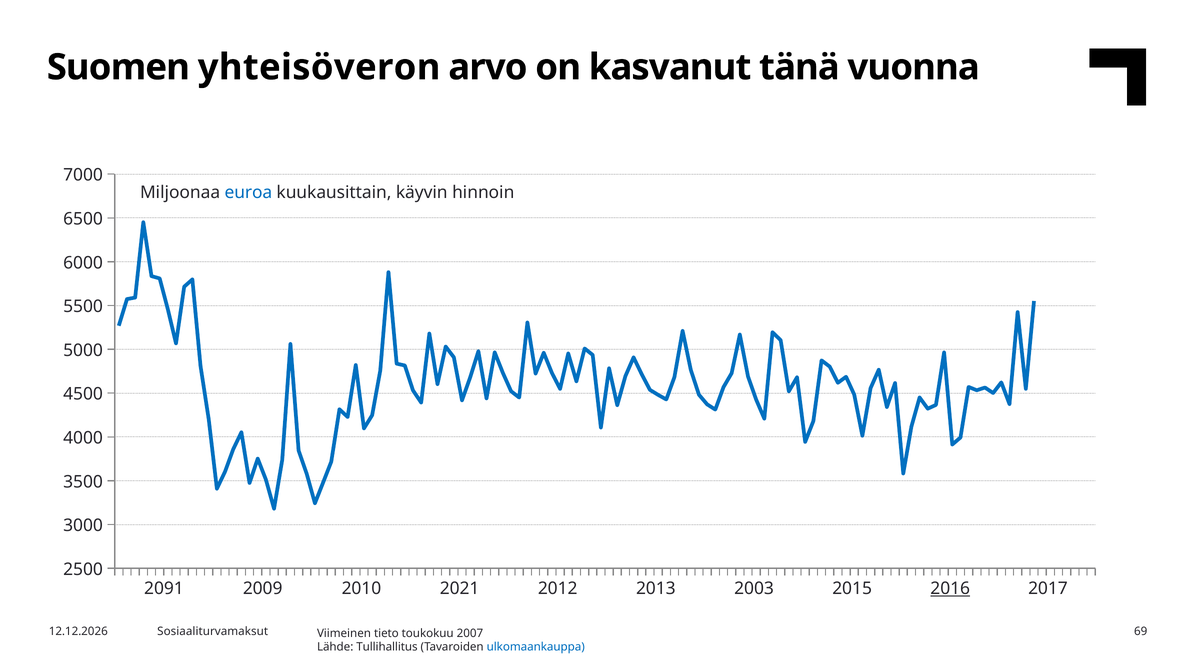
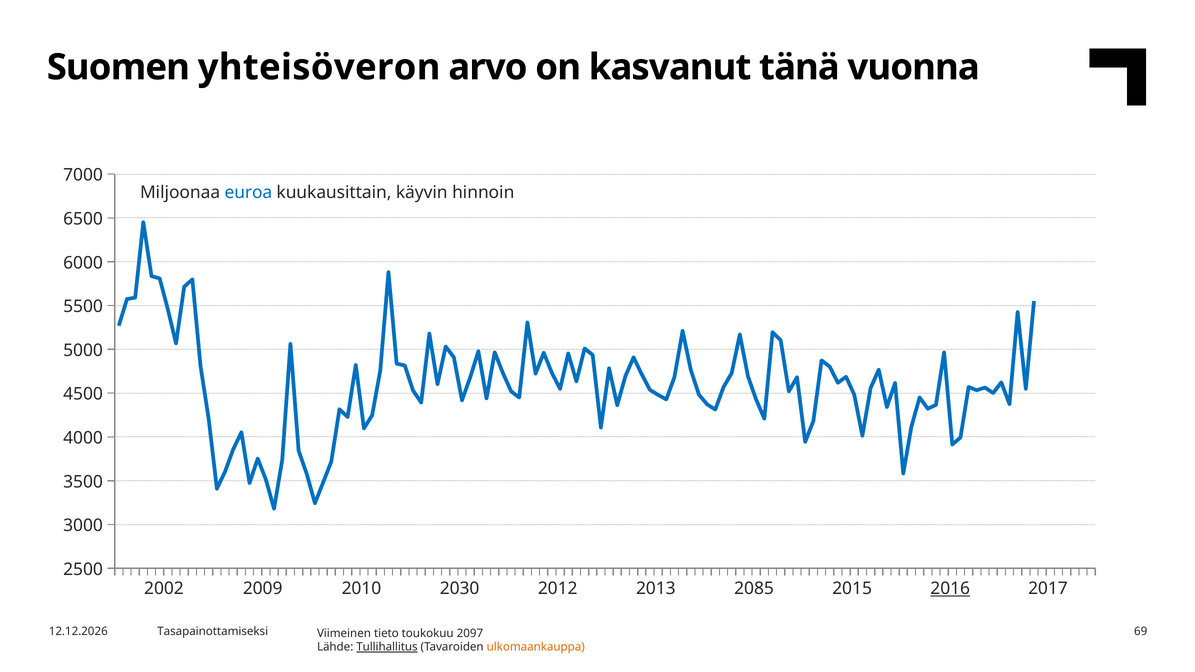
2091: 2091 -> 2002
2021: 2021 -> 2030
2003: 2003 -> 2085
Sosiaaliturvamaksut: Sosiaaliturvamaksut -> Tasapainottamiseksi
2007: 2007 -> 2097
Tullihallitus underline: none -> present
ulkomaankauppa colour: blue -> orange
